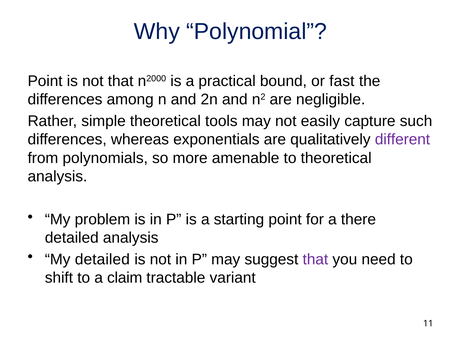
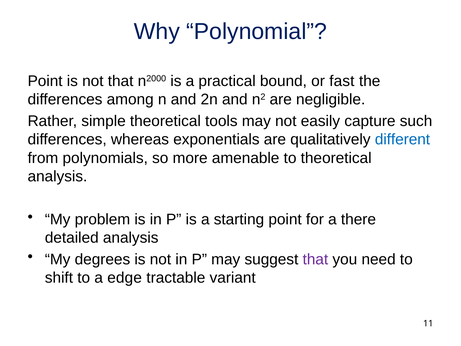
different colour: purple -> blue
My detailed: detailed -> degrees
claim: claim -> edge
